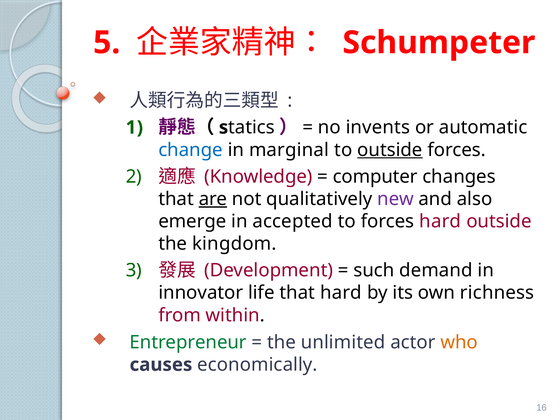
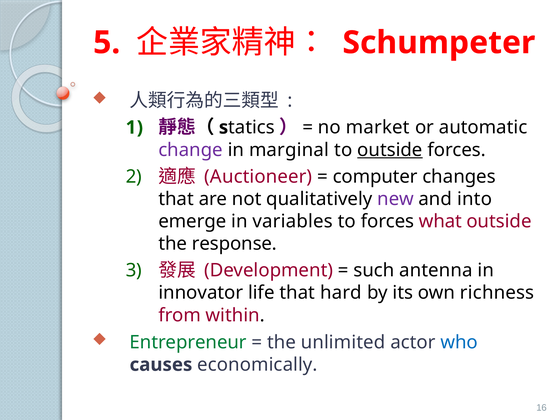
invents: invents -> market
change colour: blue -> purple
Knowledge: Knowledge -> Auctioneer
are underline: present -> none
also: also -> into
accepted: accepted -> variables
forces hard: hard -> what
kingdom: kingdom -> response
demand: demand -> antenna
who colour: orange -> blue
